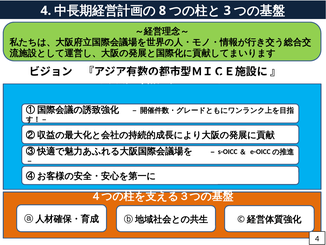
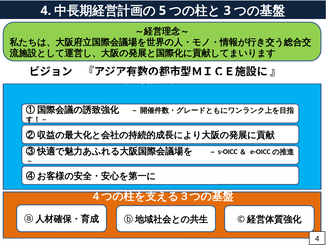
8: 8 -> 5
